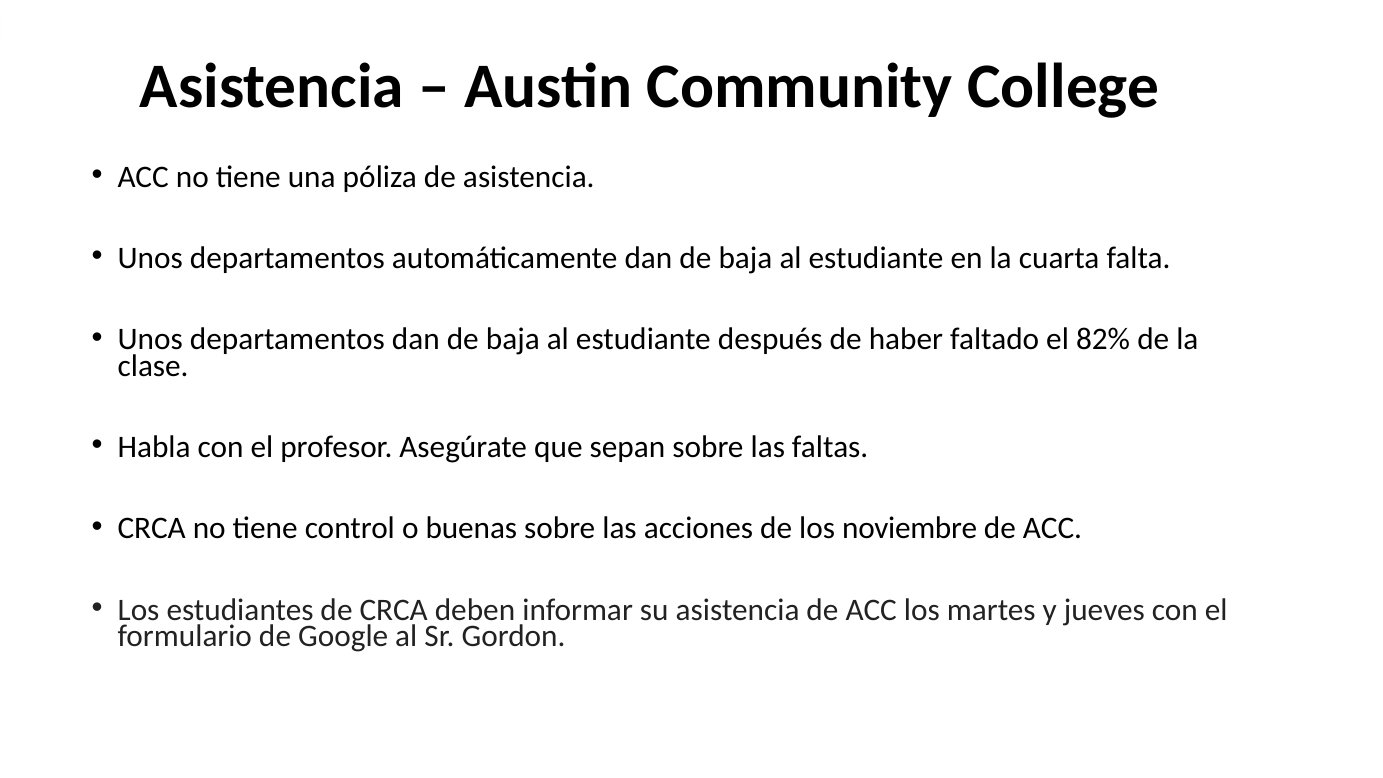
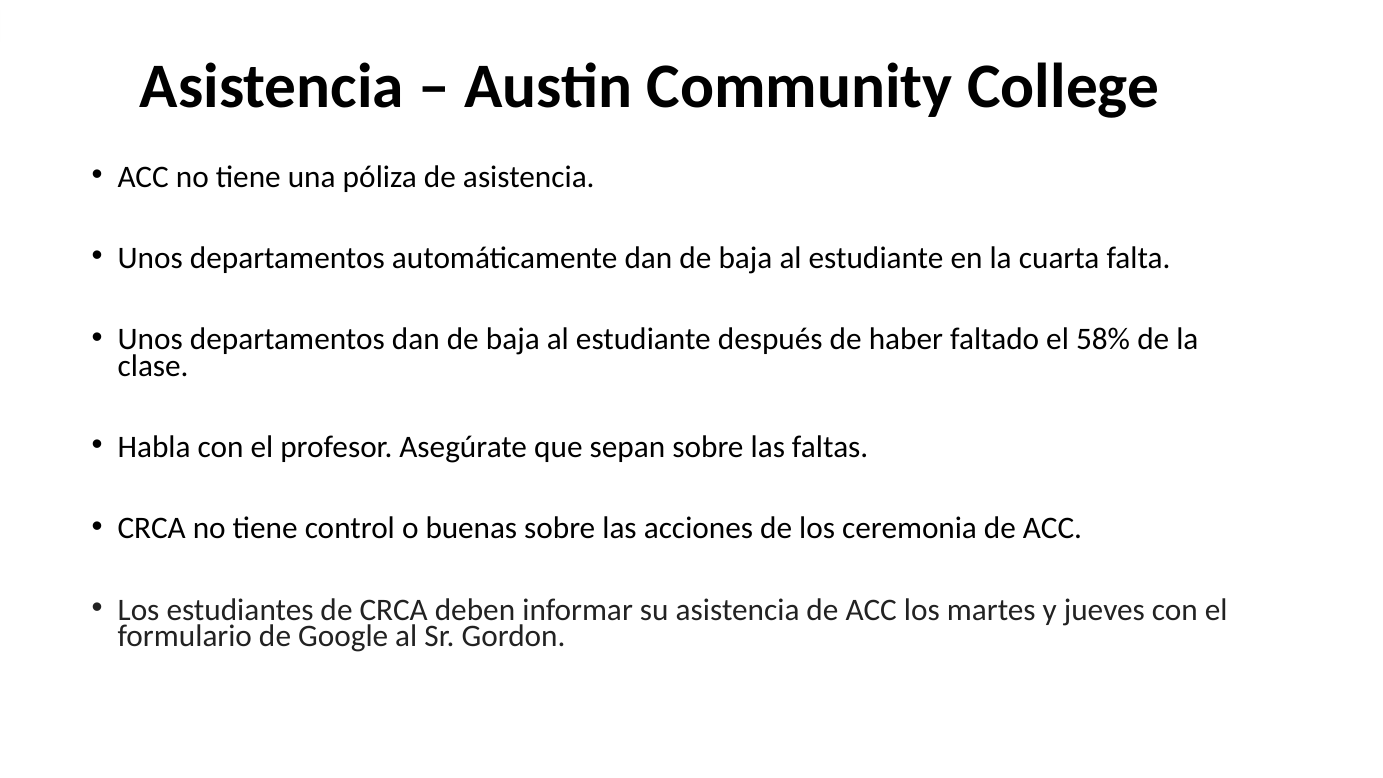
82%: 82% -> 58%
noviembre: noviembre -> ceremonia
